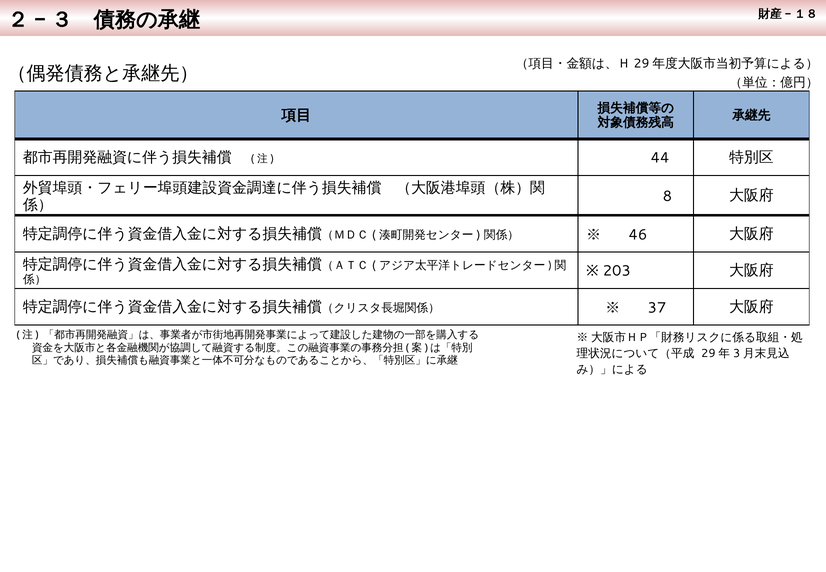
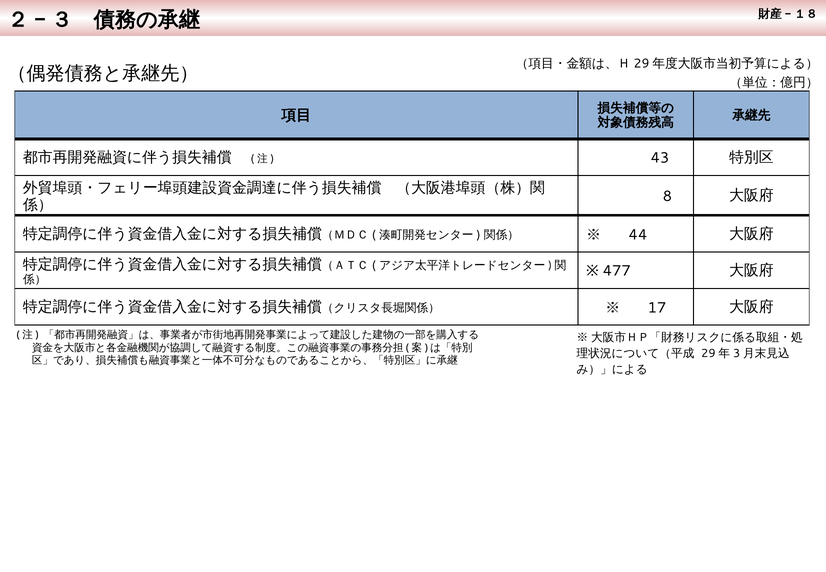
44: 44 -> 43
46: 46 -> 44
203: 203 -> 477
37: 37 -> 17
